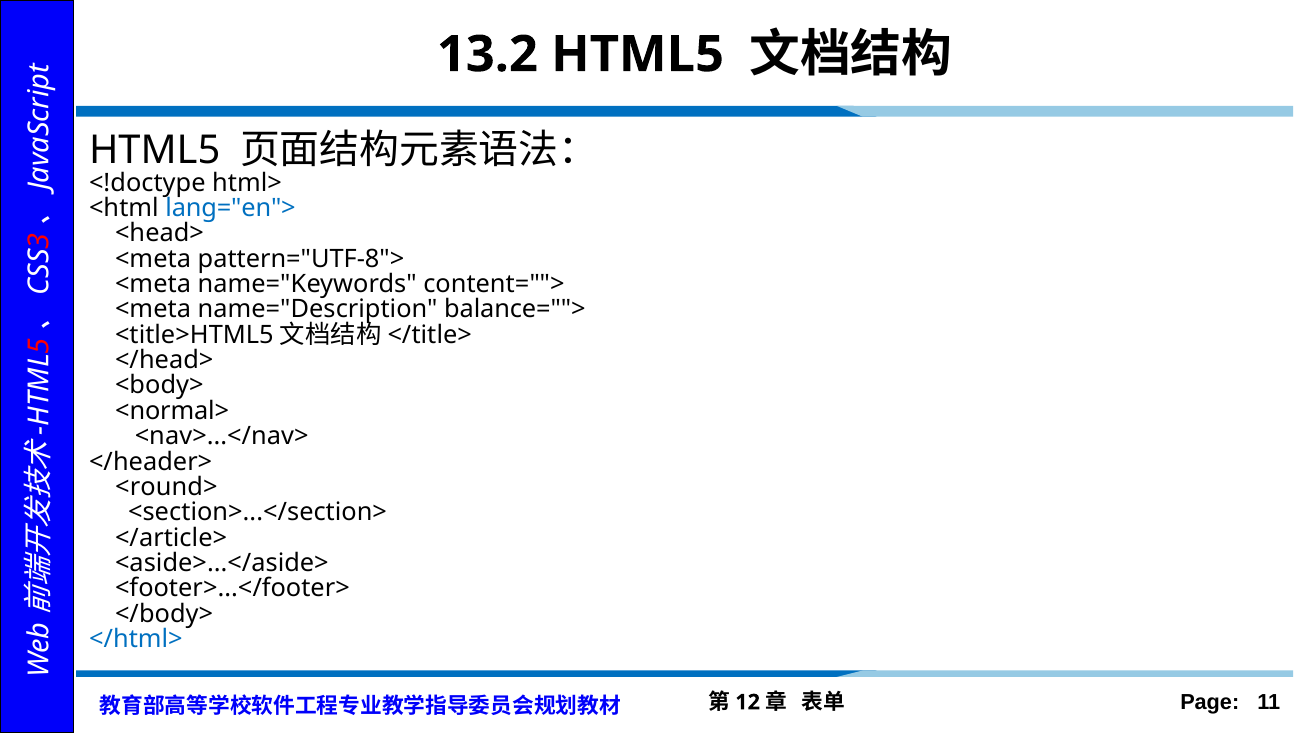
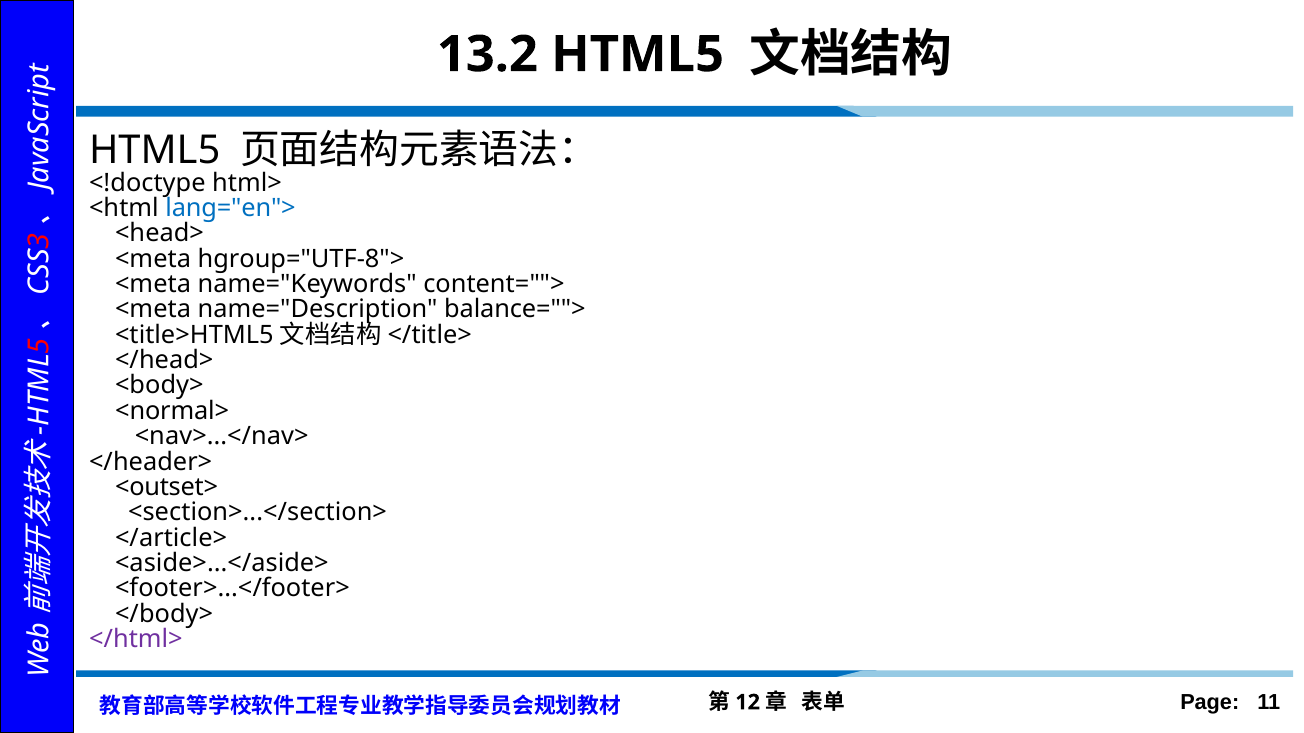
pattern="UTF-8">: pattern="UTF-8"> -> hgroup="UTF-8">
<round>: <round> -> <outset>
</html> colour: blue -> purple
